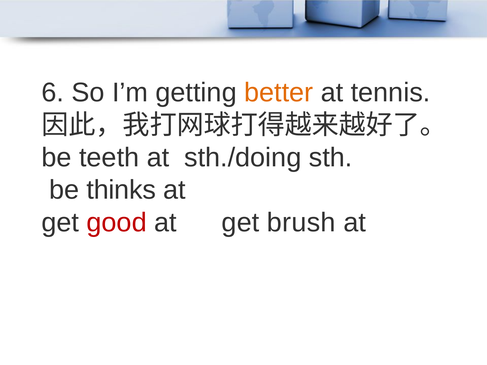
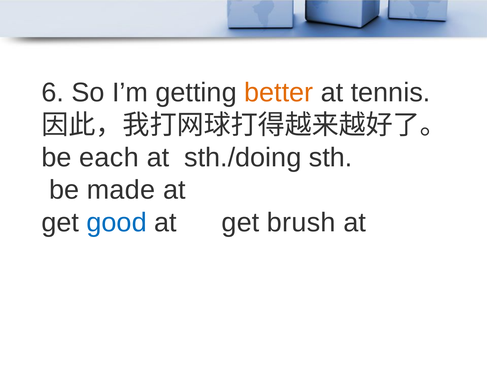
teeth: teeth -> each
thinks: thinks -> made
good colour: red -> blue
